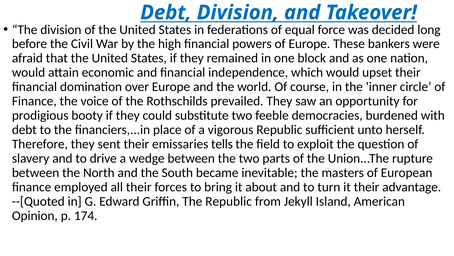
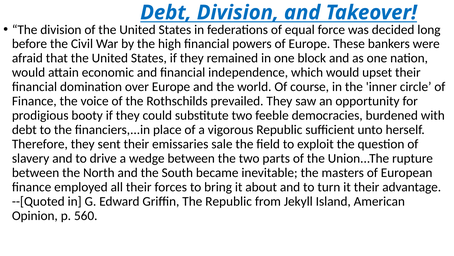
tells: tells -> sale
174: 174 -> 560
